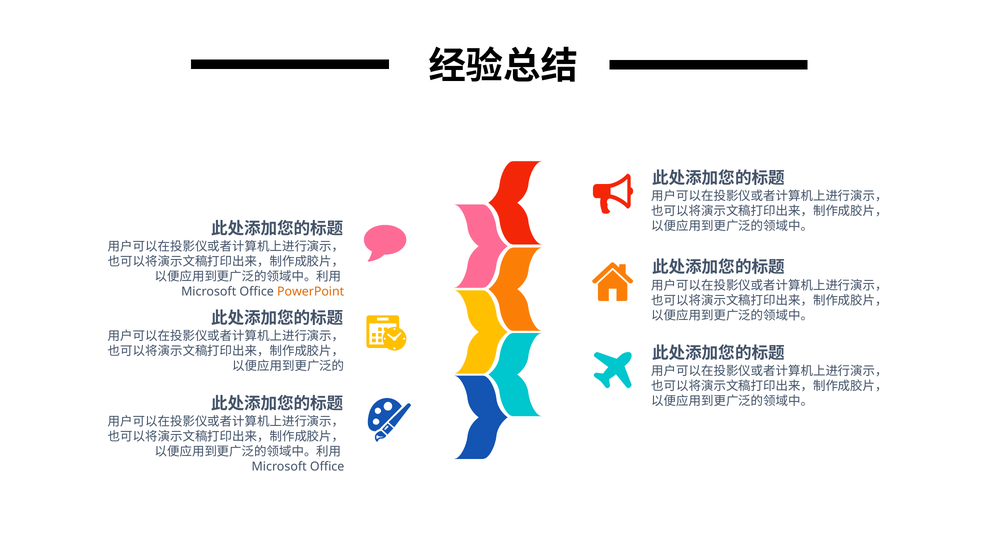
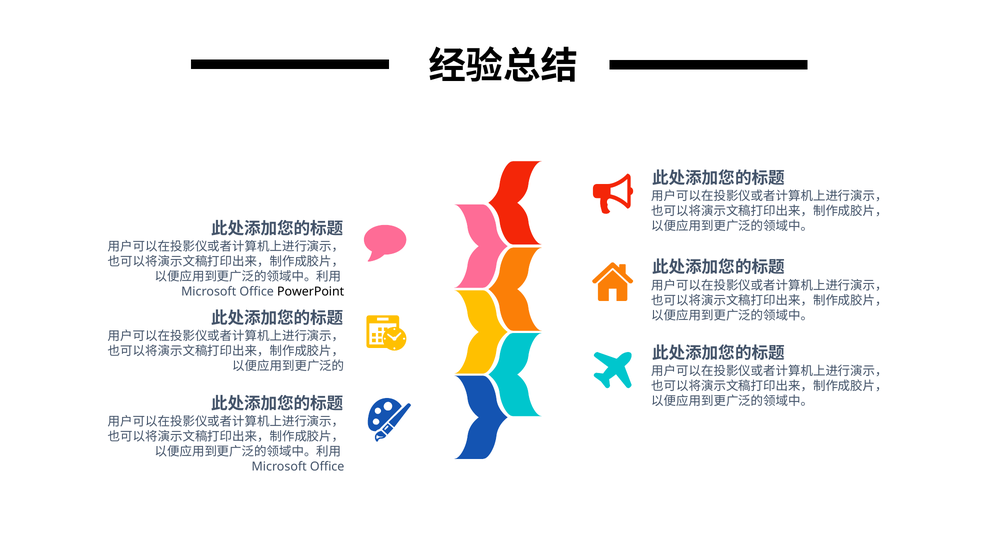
PowerPoint colour: orange -> black
